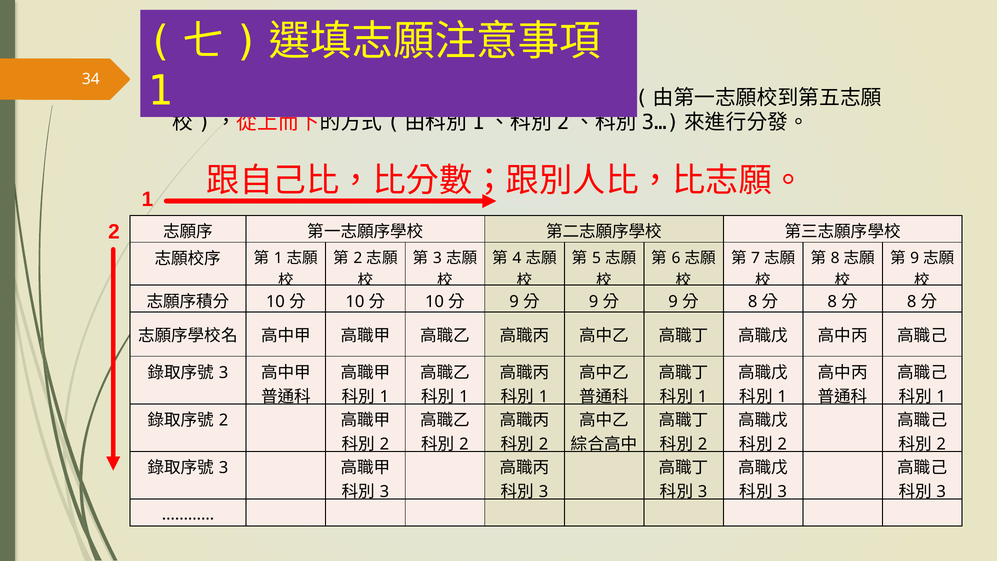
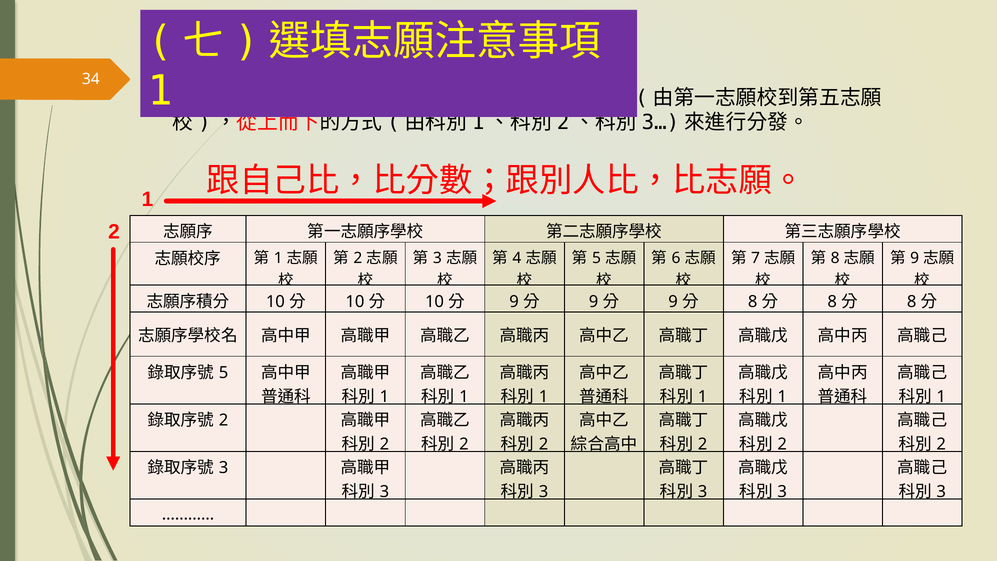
3 at (224, 373): 3 -> 5
